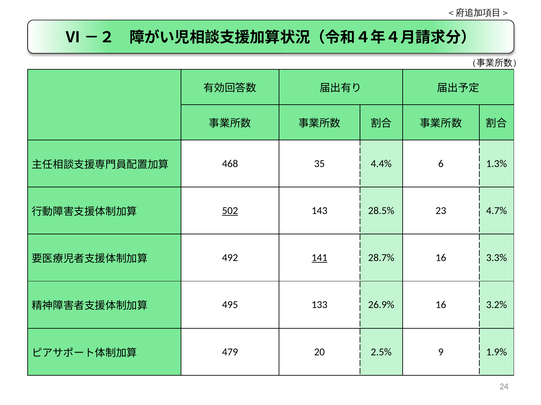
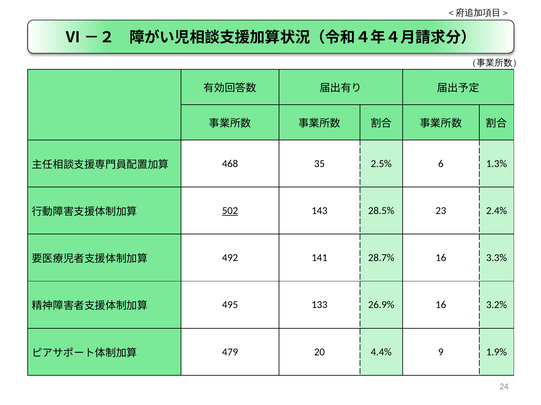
4.4%: 4.4% -> 2.5%
4.7%: 4.7% -> 2.4%
141 underline: present -> none
2.5%: 2.5% -> 4.4%
